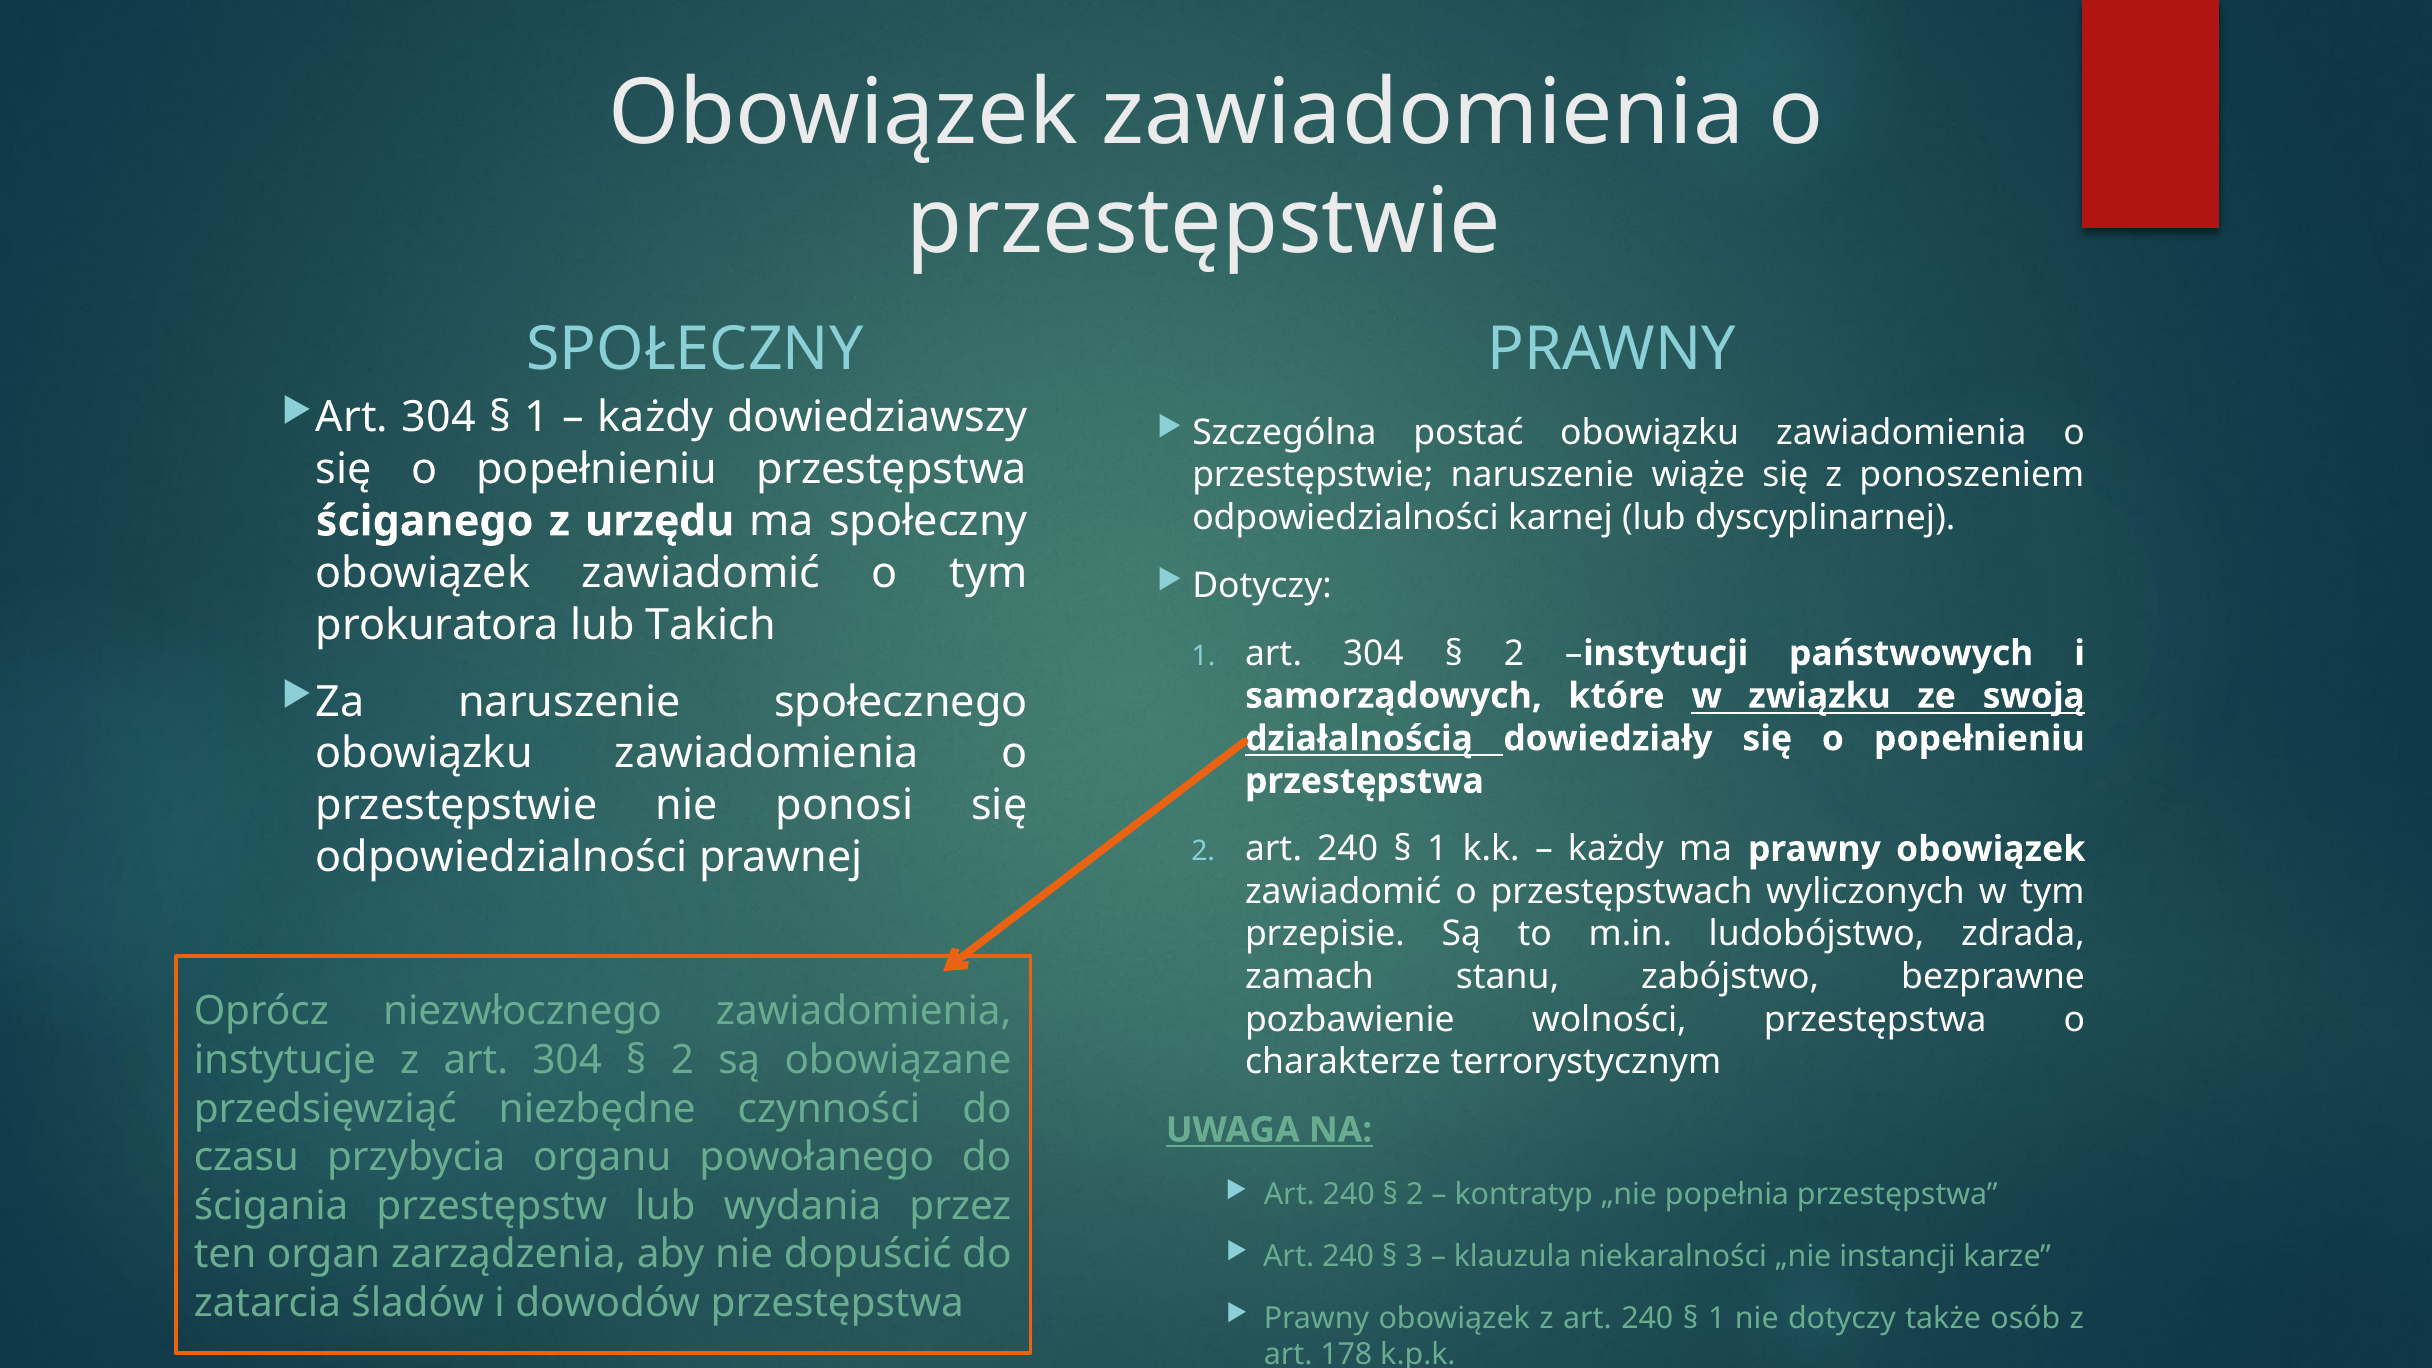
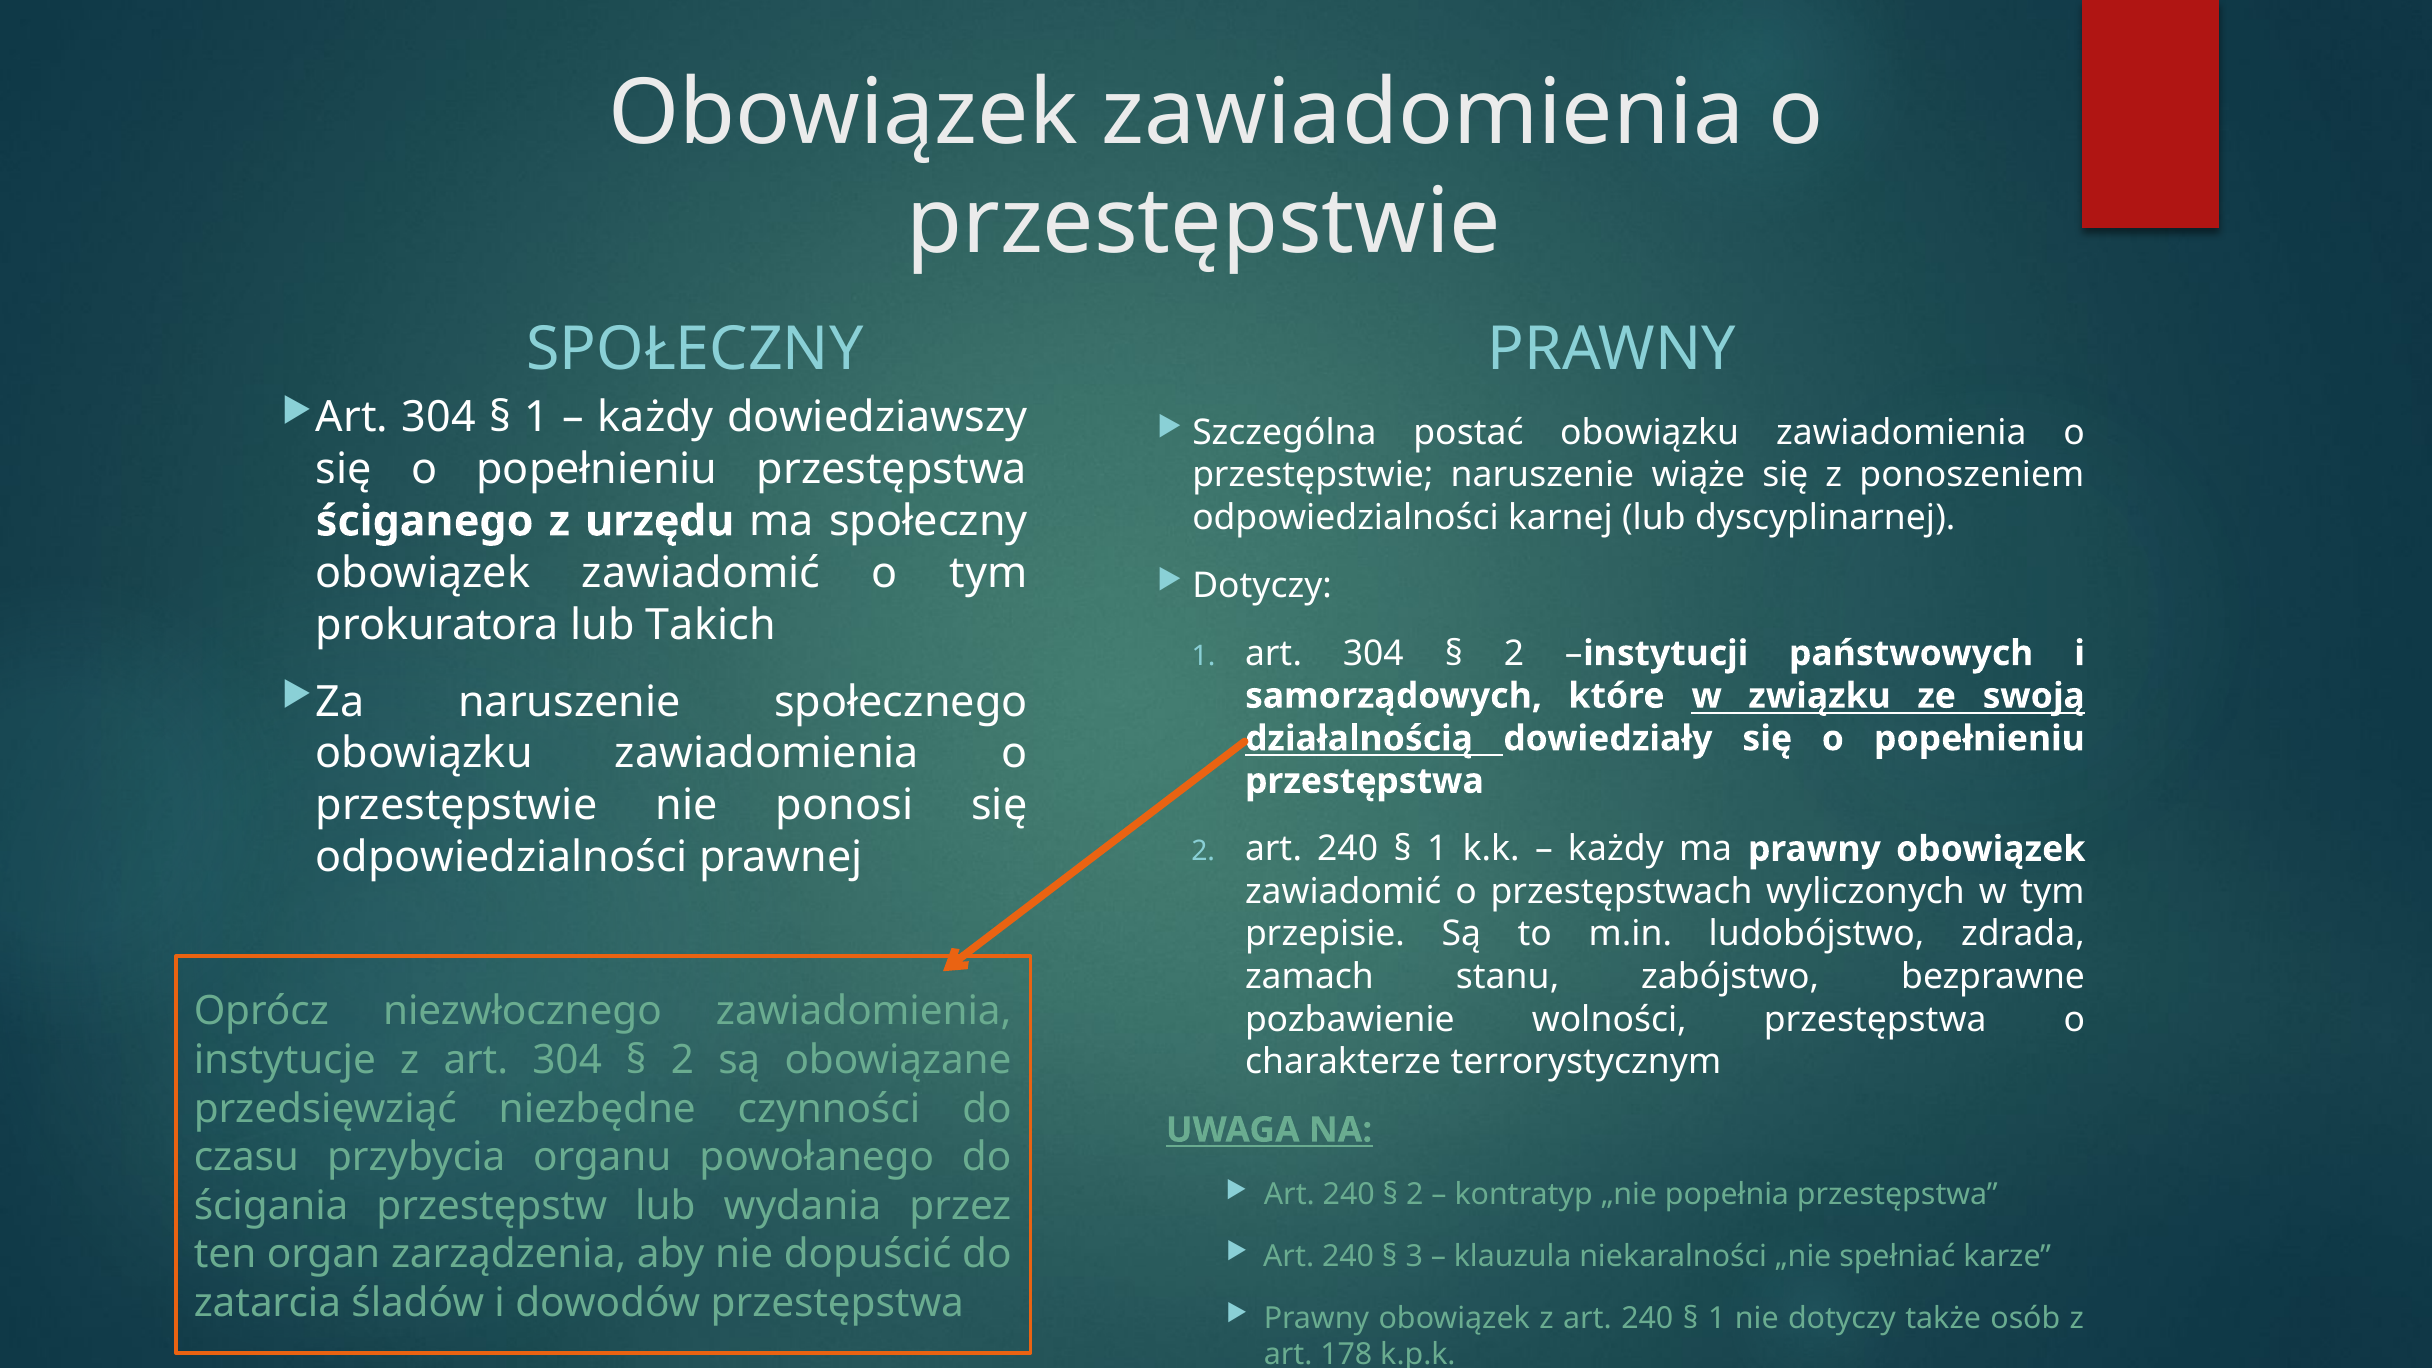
instancji: instancji -> spełniać
